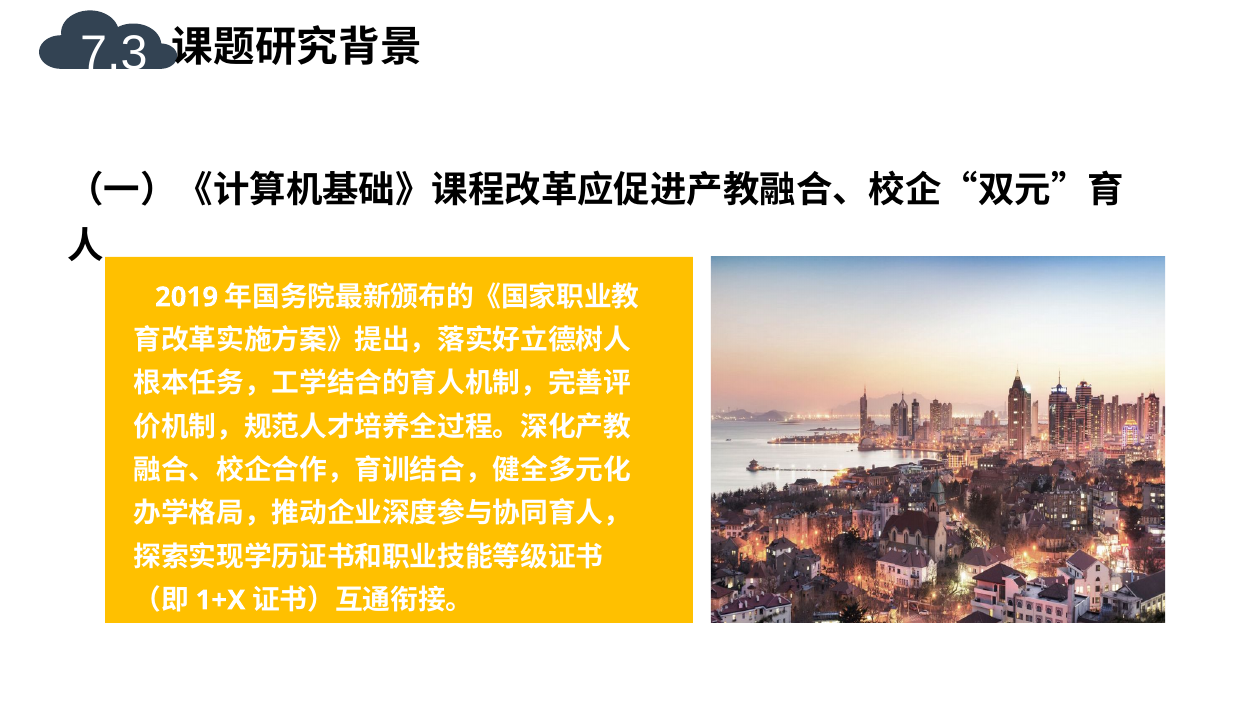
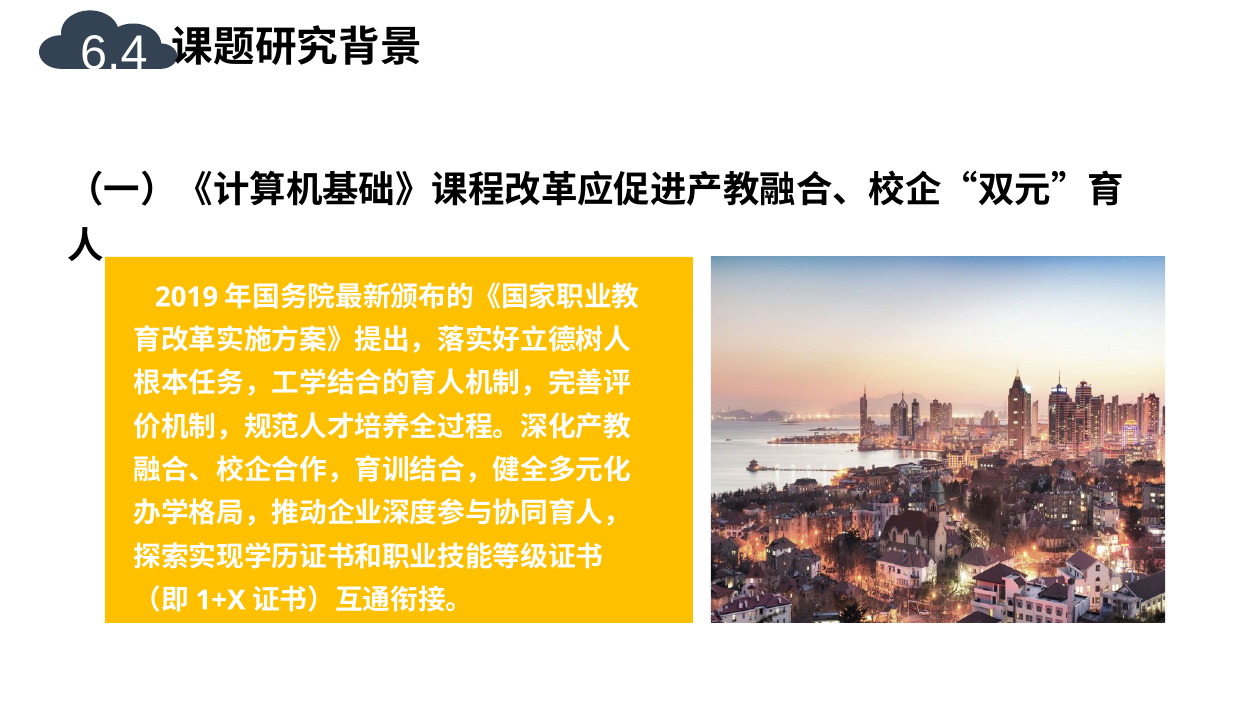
7.3: 7.3 -> 6.4
